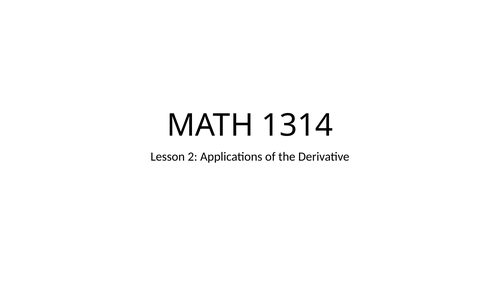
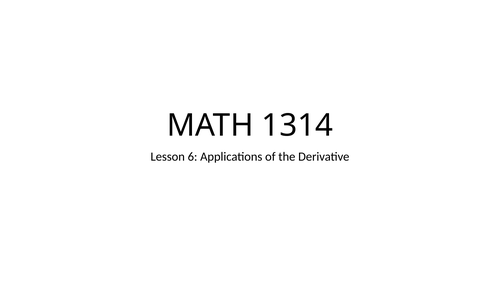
2: 2 -> 6
